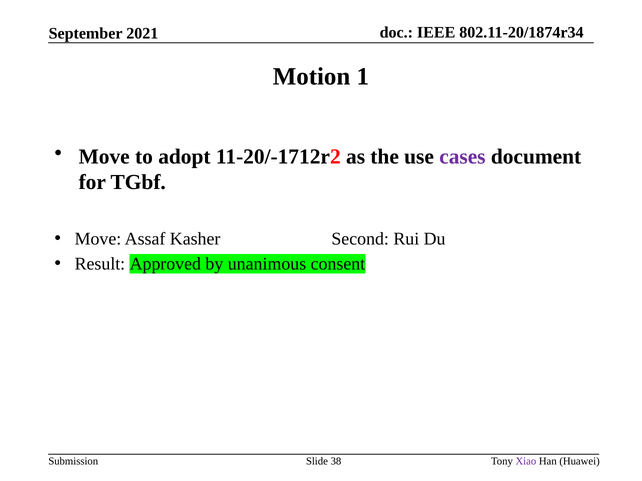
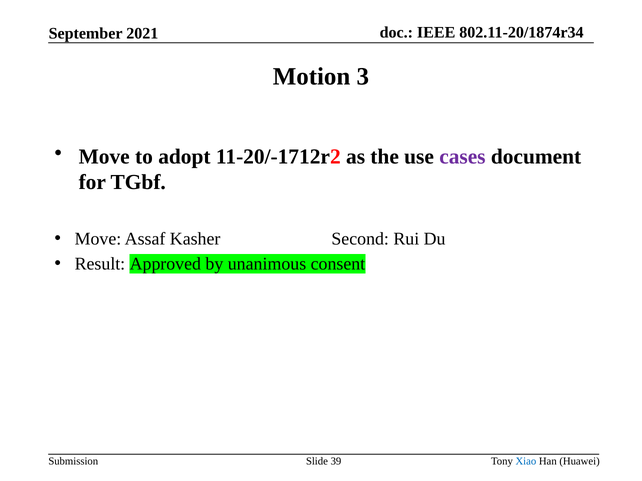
1: 1 -> 3
38: 38 -> 39
Xiao colour: purple -> blue
